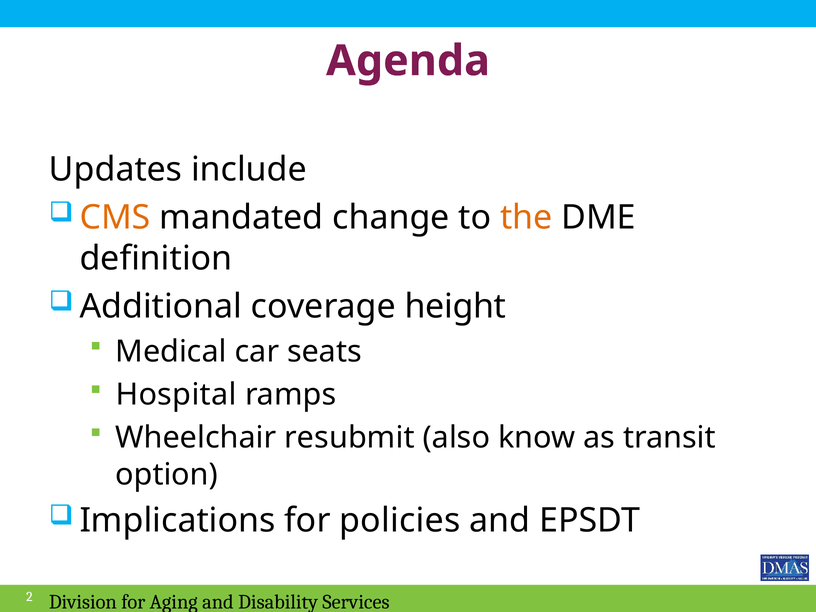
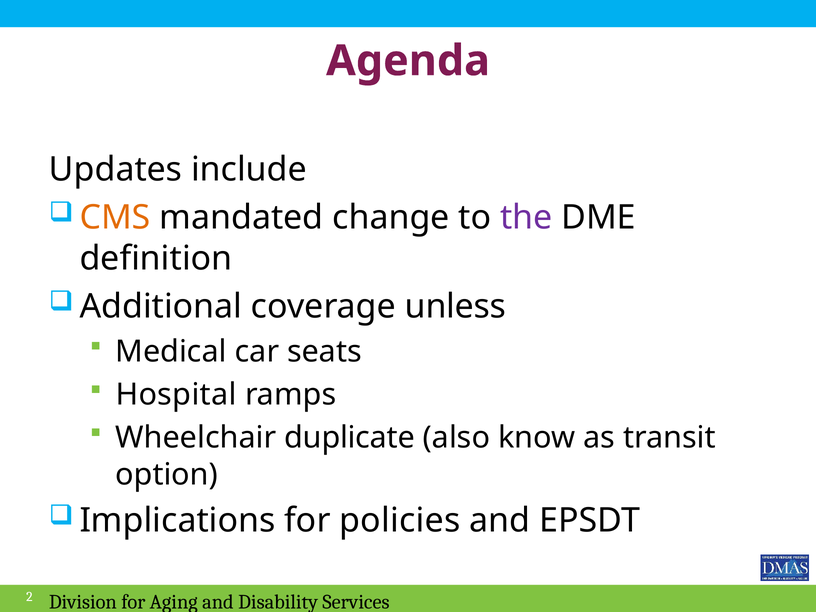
the colour: orange -> purple
height: height -> unless
resubmit: resubmit -> duplicate
